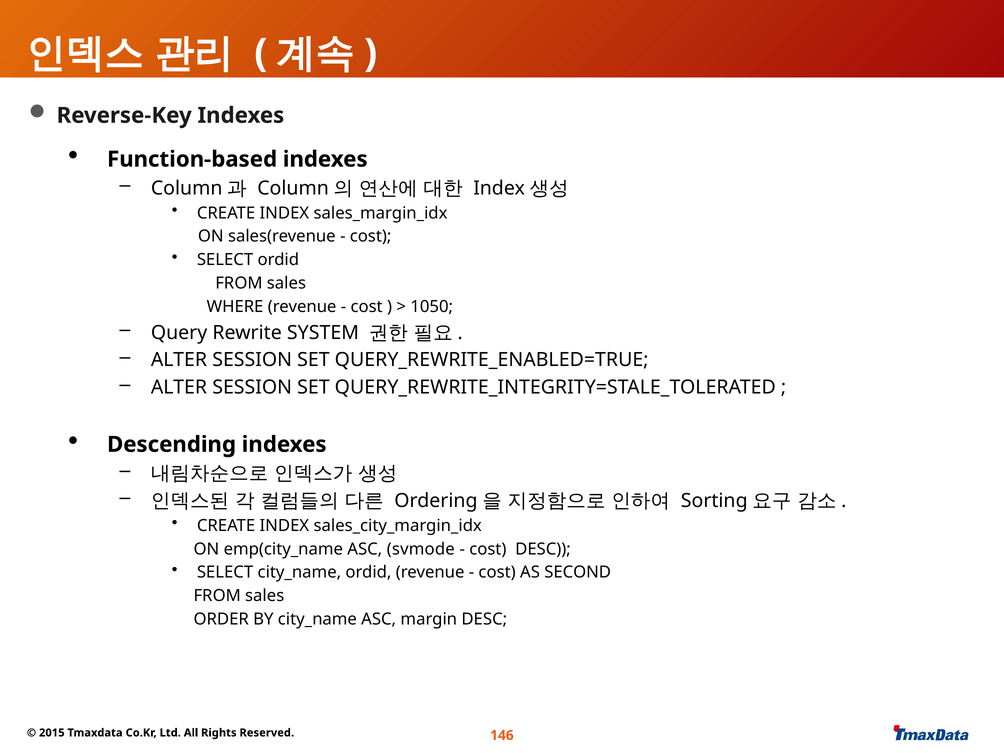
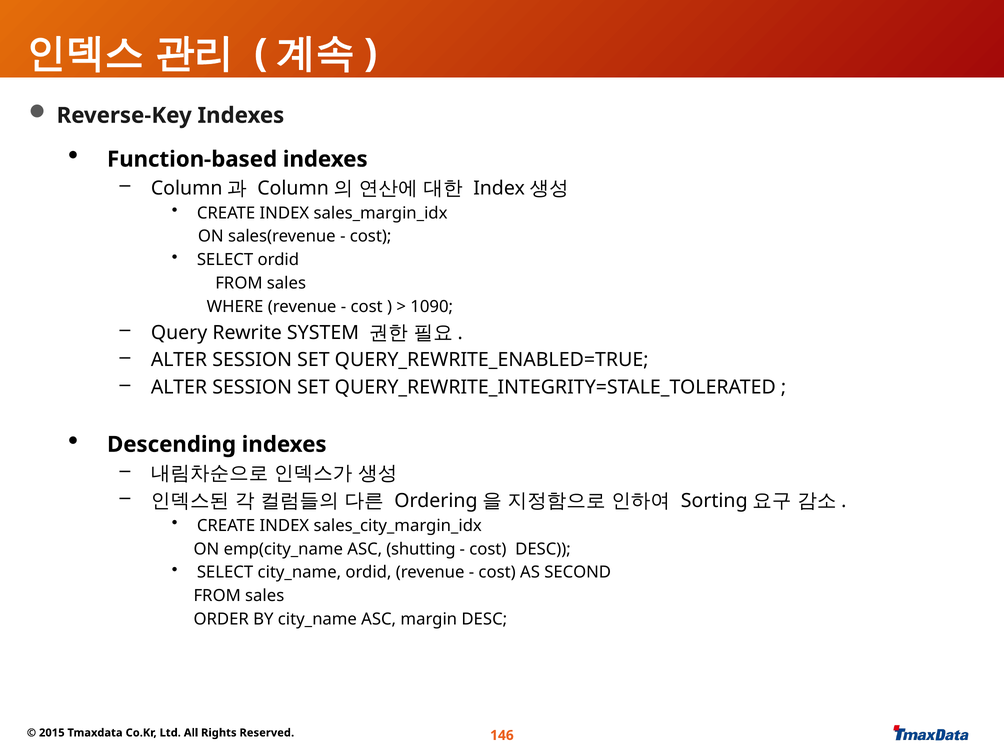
1050: 1050 -> 1090
svmode: svmode -> shutting
